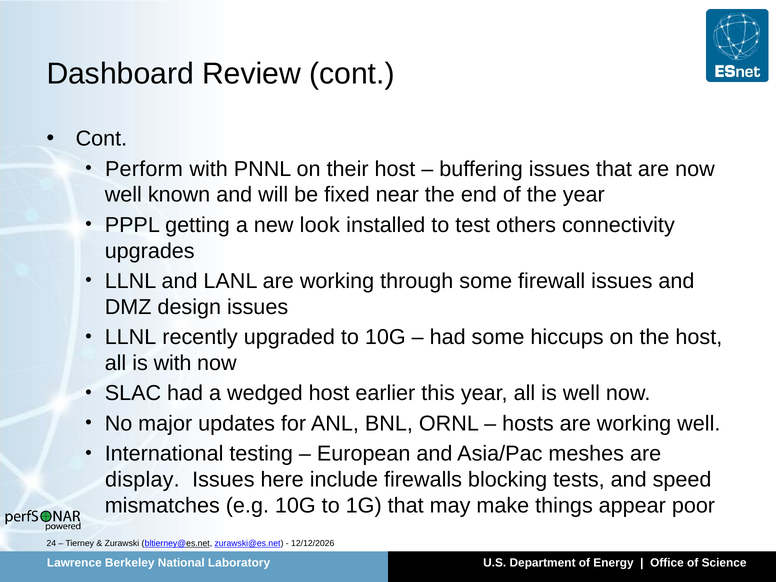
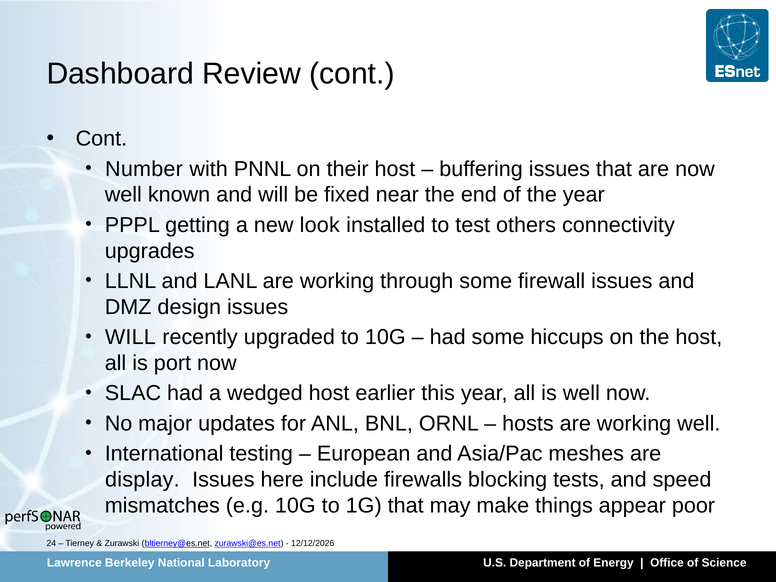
Perform: Perform -> Number
LLNL at (131, 337): LLNL -> WILL
is with: with -> port
